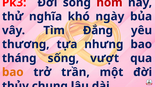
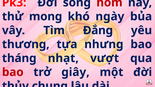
nghĩa: nghĩa -> mong
tháng sống: sống -> nhạt
bao at (13, 72) colour: orange -> red
trần: trần -> giây
